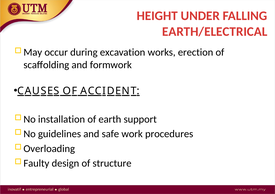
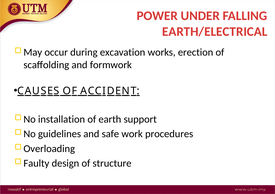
HEIGHT: HEIGHT -> POWER
